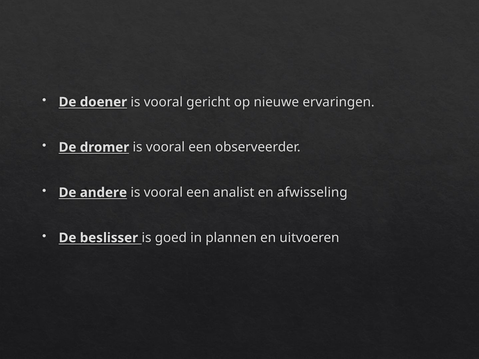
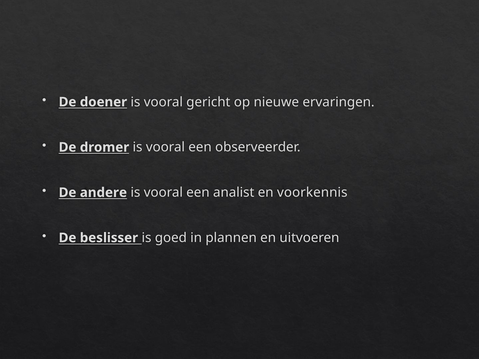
afwisseling: afwisseling -> voorkennis
